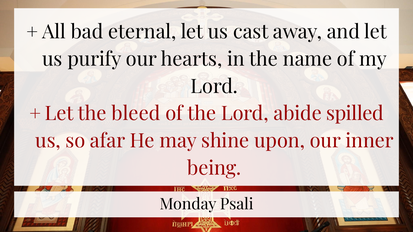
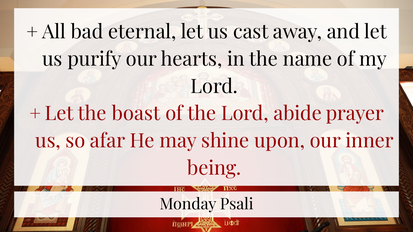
bleed: bleed -> boast
spilled: spilled -> prayer
